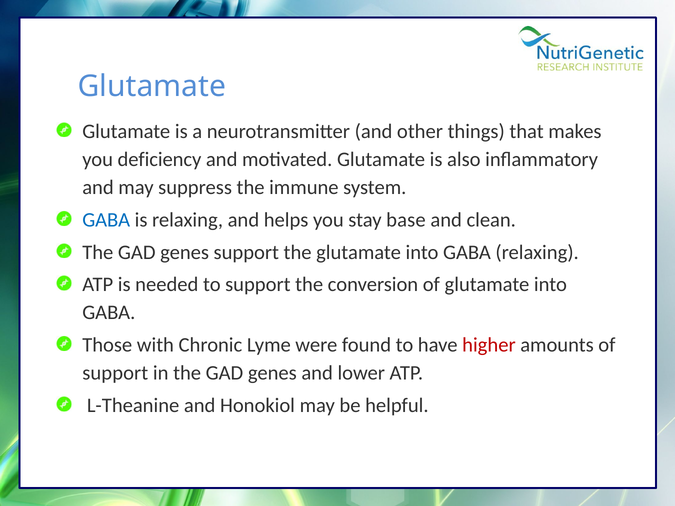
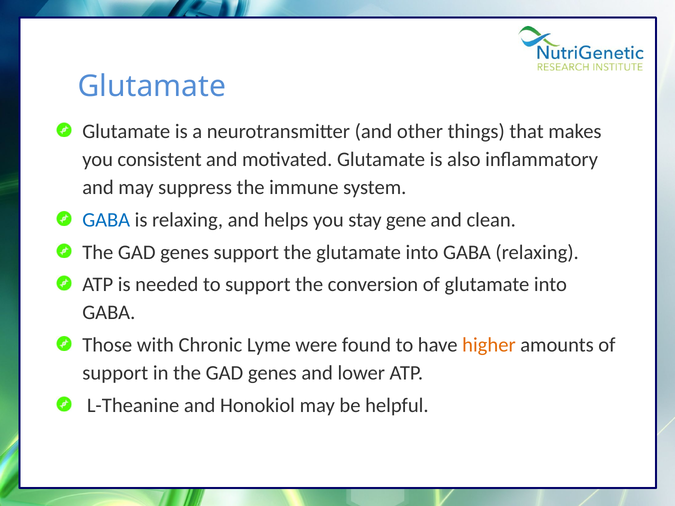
deficiency: deficiency -> consistent
base: base -> gene
higher colour: red -> orange
